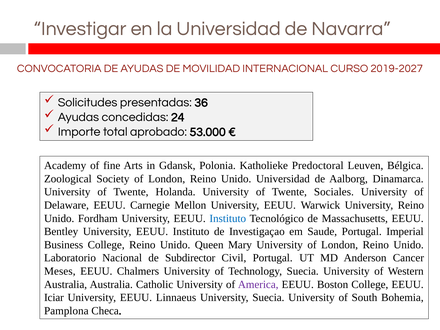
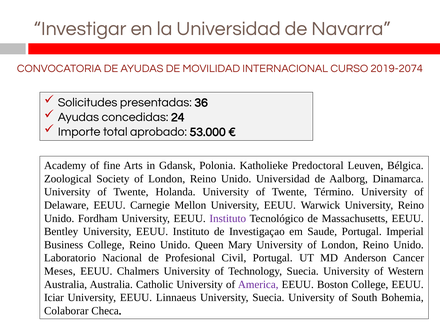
2019-2027: 2019-2027 -> 2019-2074
Sociales: Sociales -> Término
Instituto at (228, 218) colour: blue -> purple
Subdirector: Subdirector -> Profesional
Pamplona: Pamplona -> Colaborar
